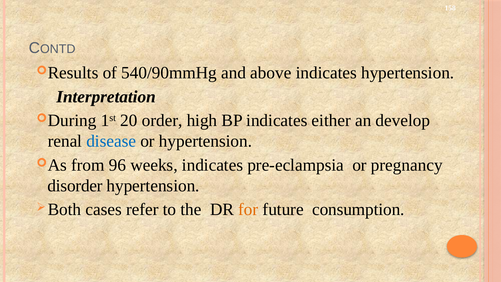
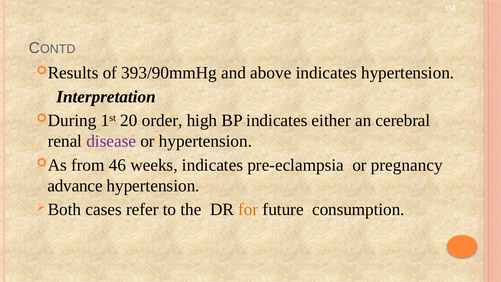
540/90mmHg: 540/90mmHg -> 393/90mmHg
develop: develop -> cerebral
disease colour: blue -> purple
96: 96 -> 46
disorder: disorder -> advance
